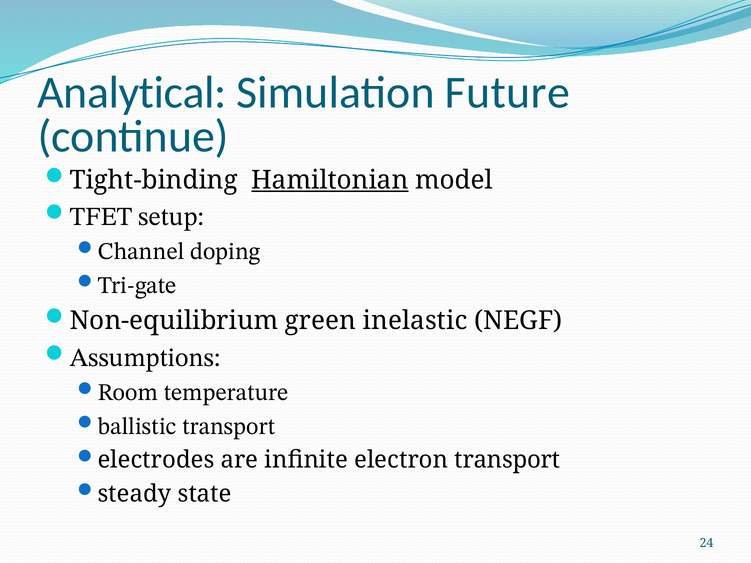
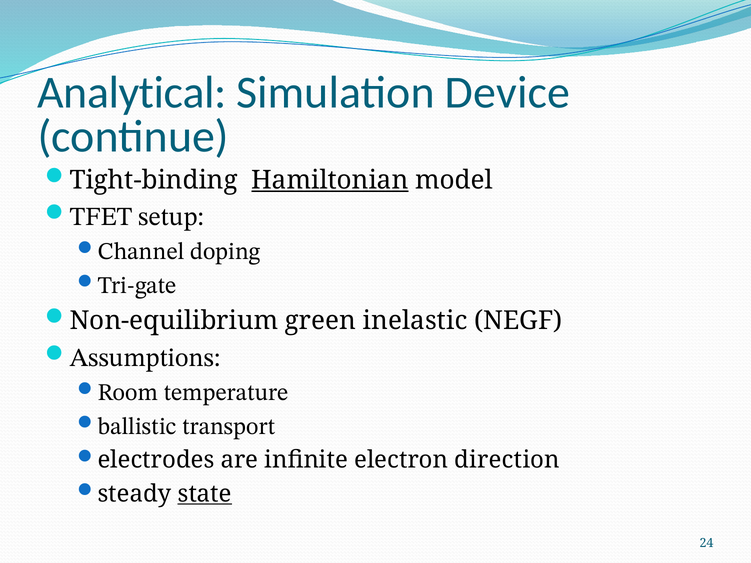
Future: Future -> Device
electron transport: transport -> direction
state underline: none -> present
